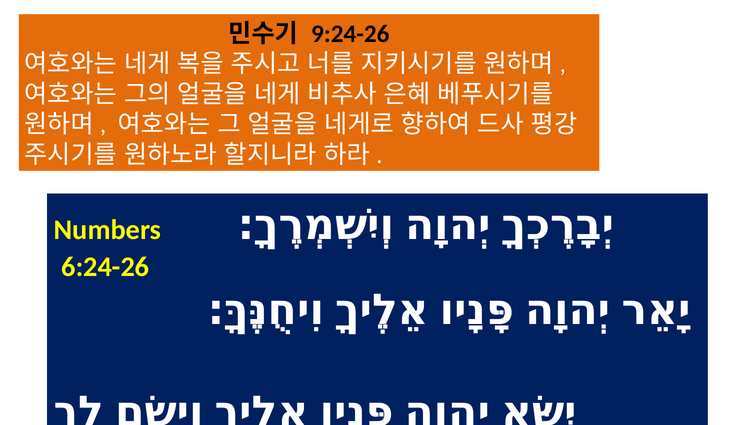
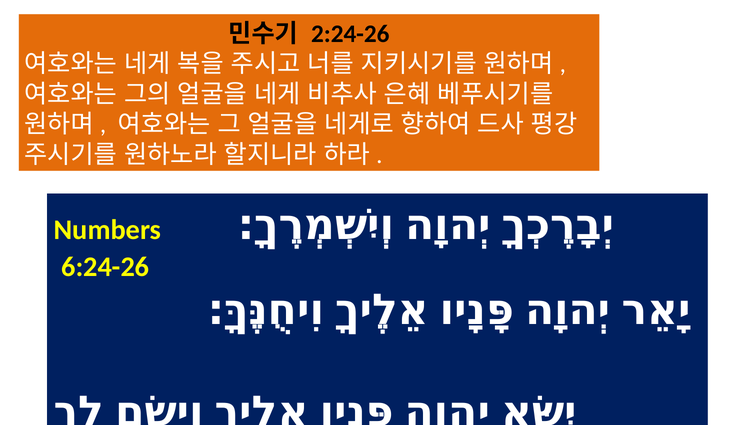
9:24-26: 9:24-26 -> 2:24-26
